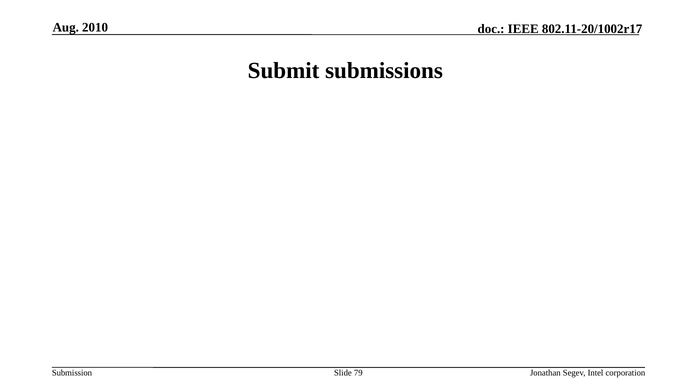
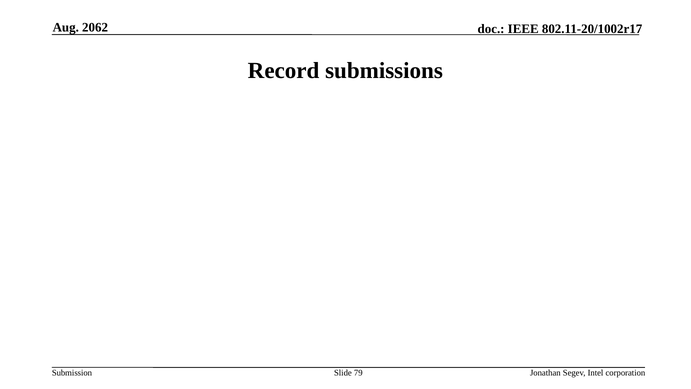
2010: 2010 -> 2062
Submit: Submit -> Record
